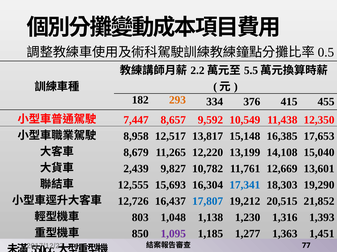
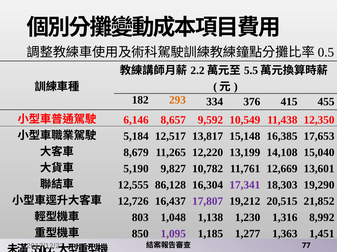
7,447: 7,447 -> 6,146
8,958: 8,958 -> 5,184
2,439: 2,439 -> 5,190
15,693: 15,693 -> 86,128
17,341 colour: blue -> purple
17,807 colour: blue -> purple
1,393: 1,393 -> 8,992
